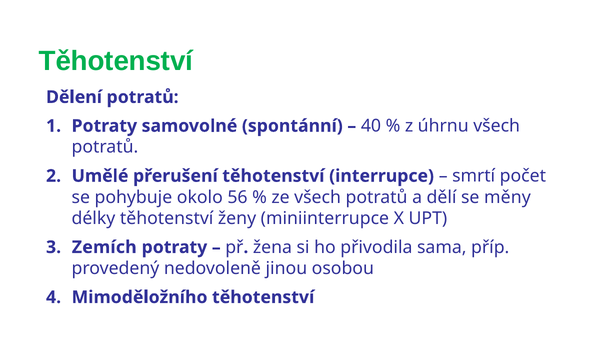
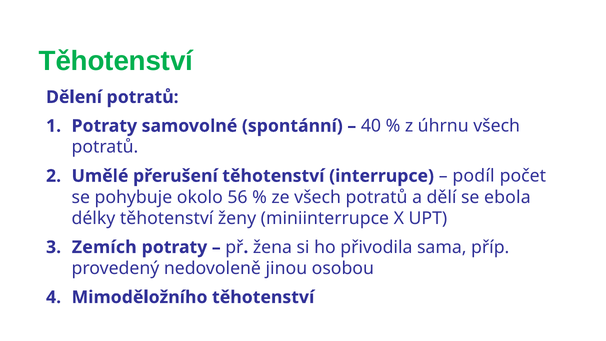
smrtí: smrtí -> podíl
měny: měny -> ebola
